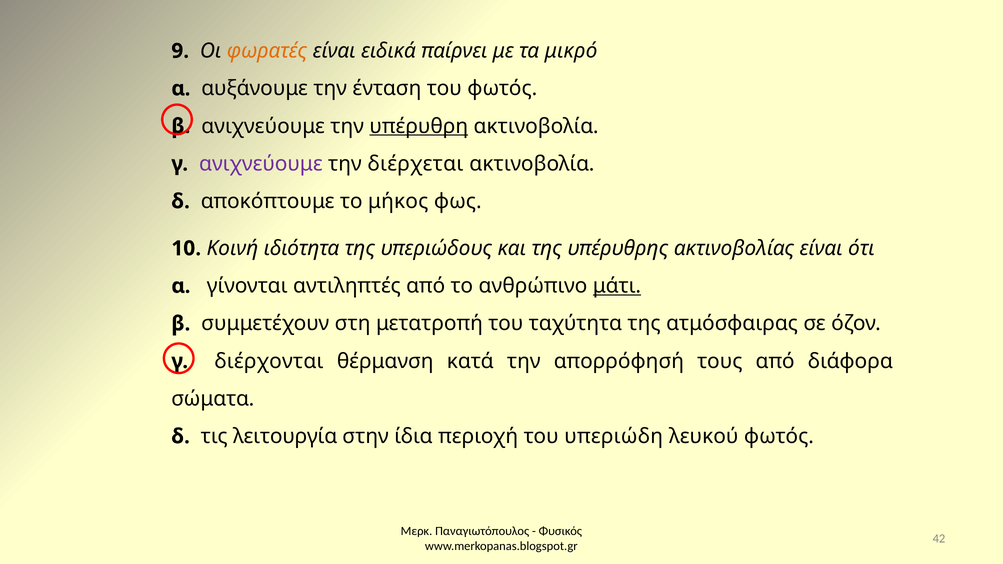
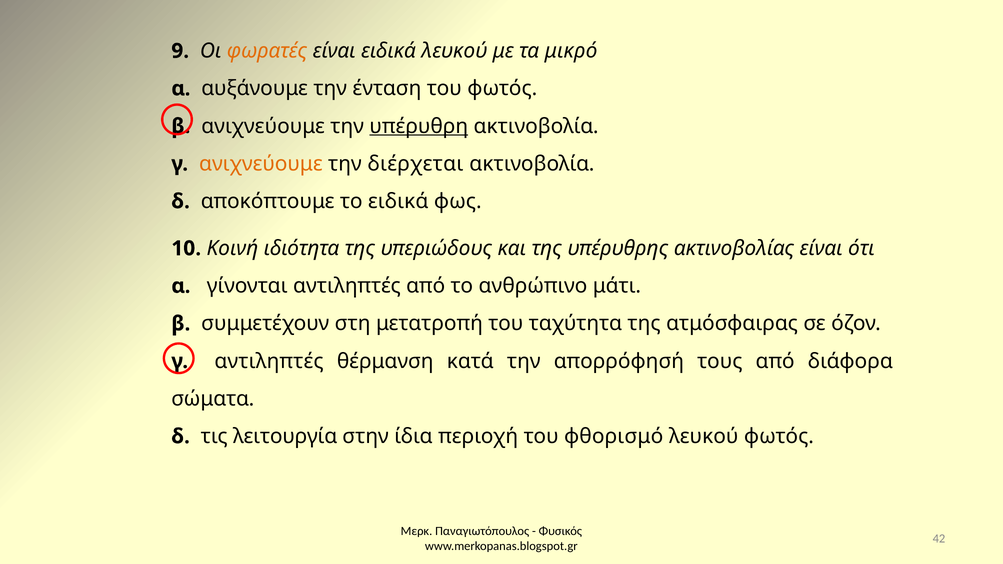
ειδικά παίρνει: παίρνει -> λευκού
ανιχνεύουμε at (261, 164) colour: purple -> orange
το μήκος: μήκος -> ειδικά
μάτι underline: present -> none
γ διέρχονται: διέρχονται -> αντιληπτές
υπεριώδη: υπεριώδη -> φθορισμό
